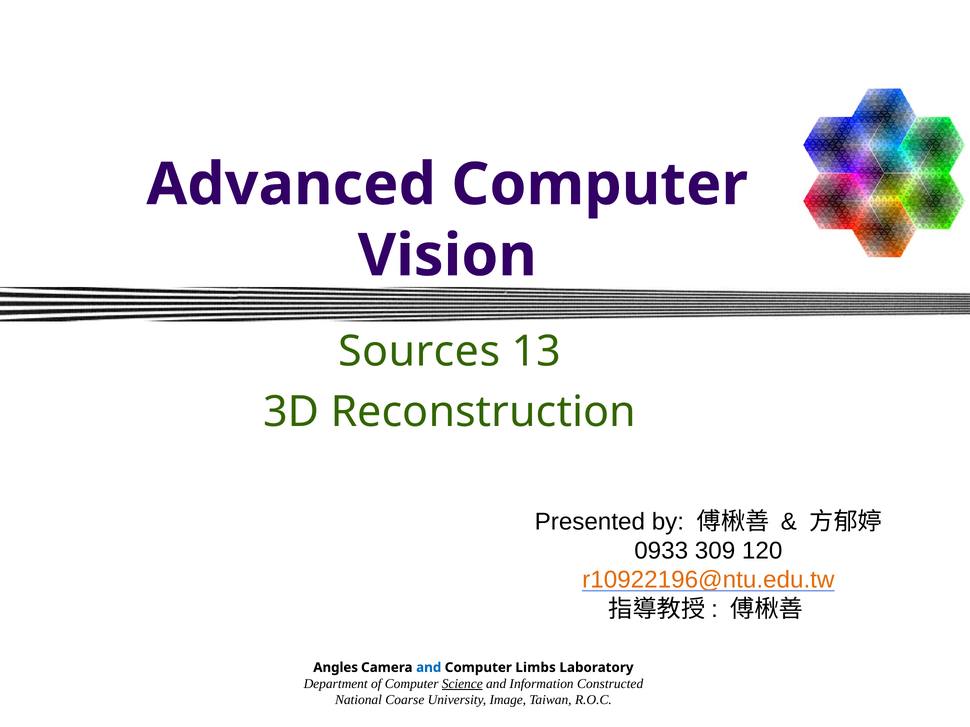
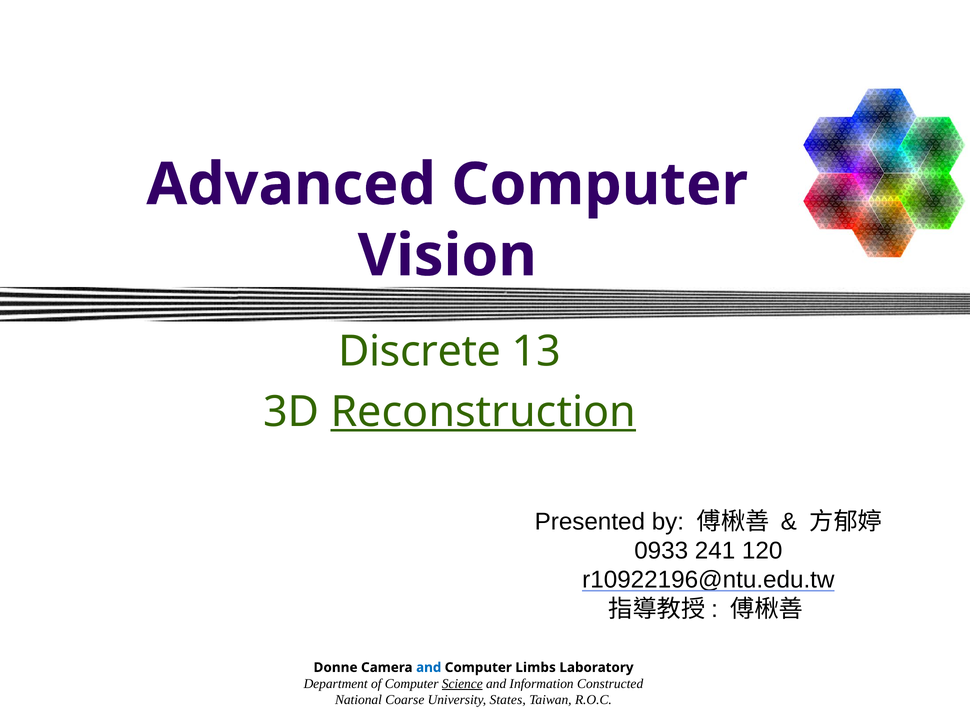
Sources: Sources -> Discrete
Reconstruction underline: none -> present
309: 309 -> 241
r10922196@ntu.edu.tw colour: orange -> black
Angles: Angles -> Donne
Image: Image -> States
